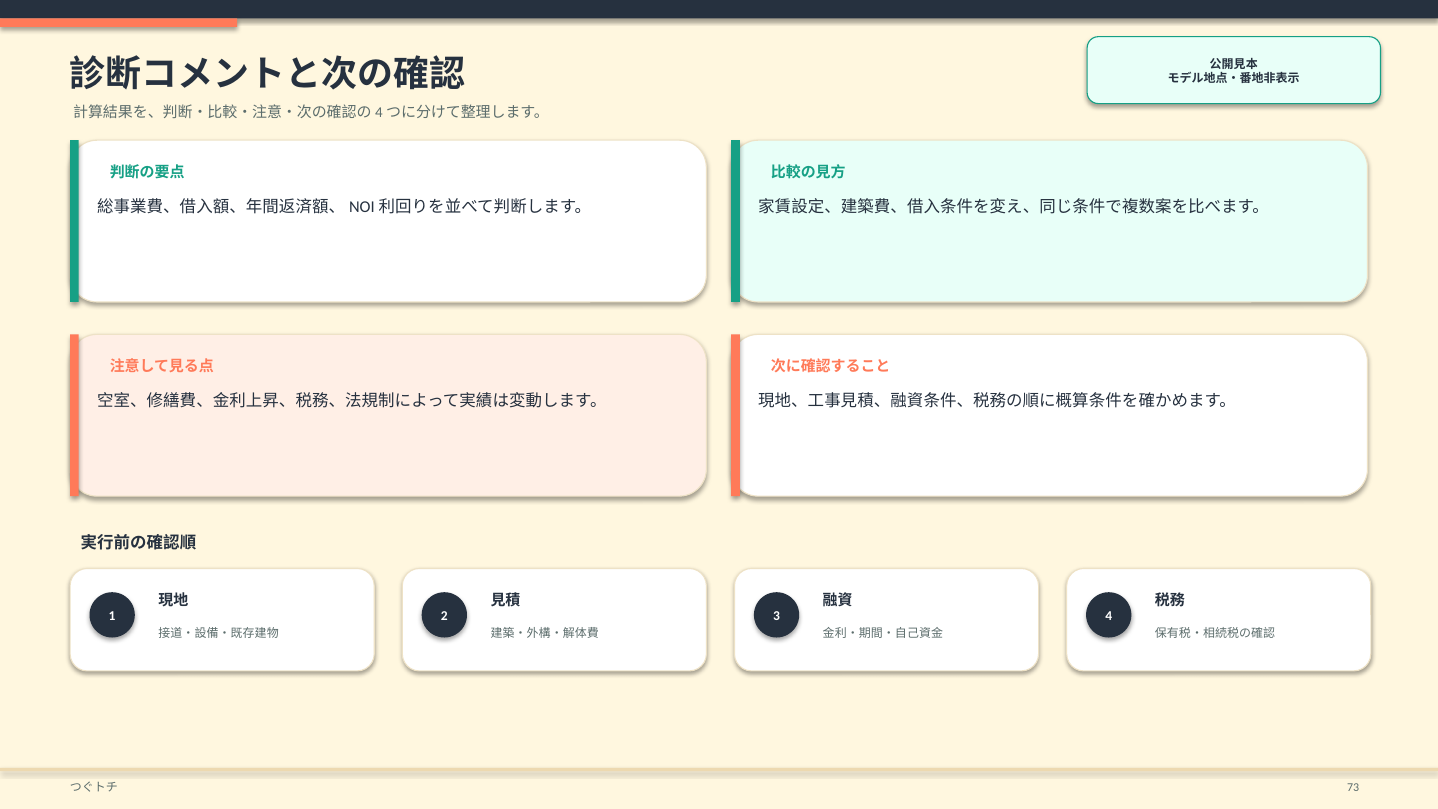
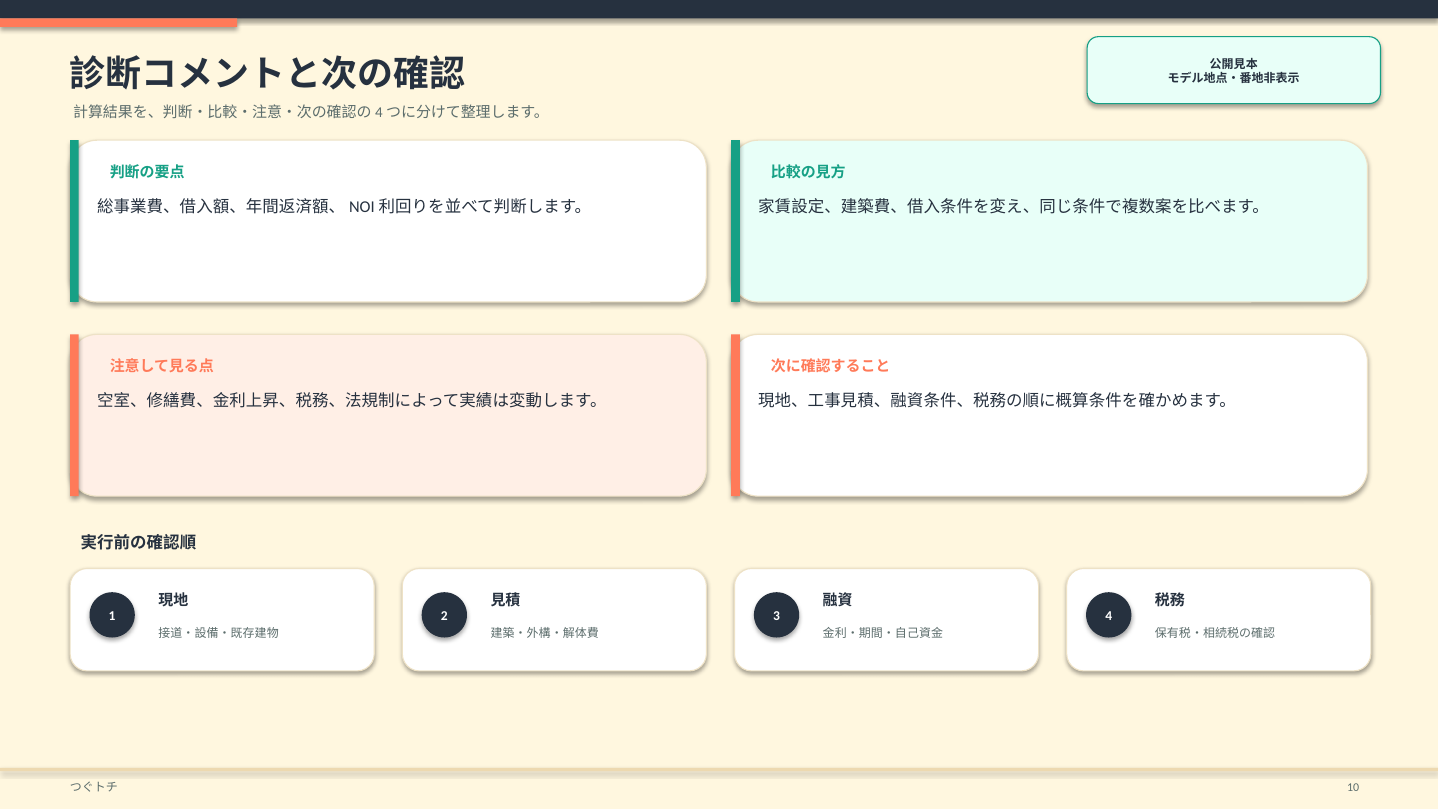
73: 73 -> 10
